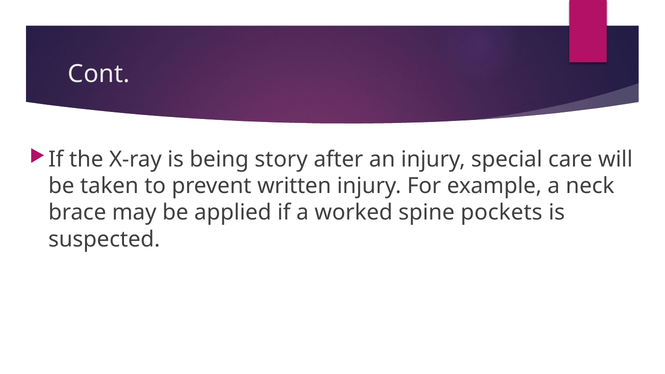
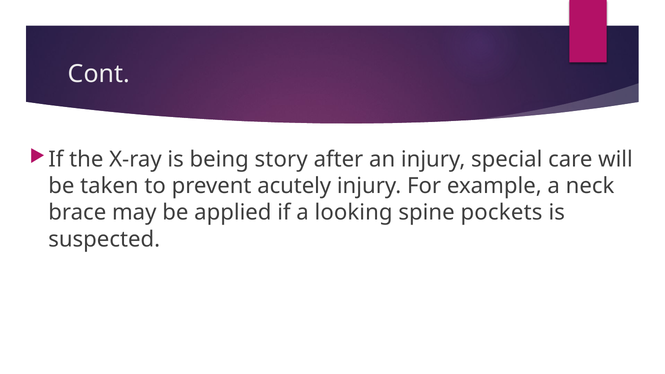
written: written -> acutely
worked: worked -> looking
